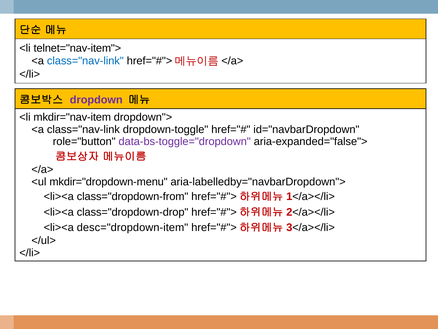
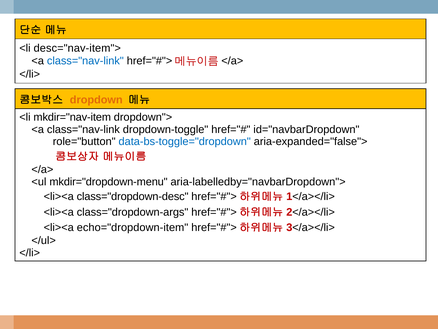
telnet="nav-item">: telnet="nav-item"> -> desc="nav-item">
dropdown colour: purple -> orange
data-bs-toggle="dropdown colour: purple -> blue
class="dropdown-from: class="dropdown-from -> class="dropdown-desc
class="dropdown-drop: class="dropdown-drop -> class="dropdown-args
desc="dropdown-item: desc="dropdown-item -> echo="dropdown-item
